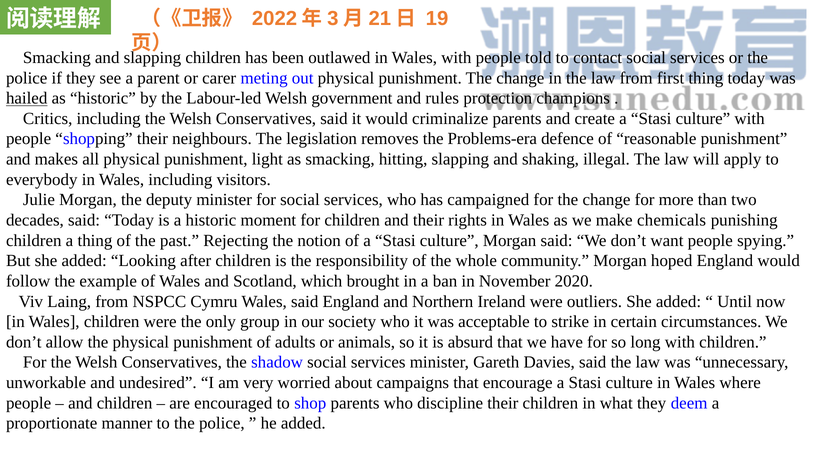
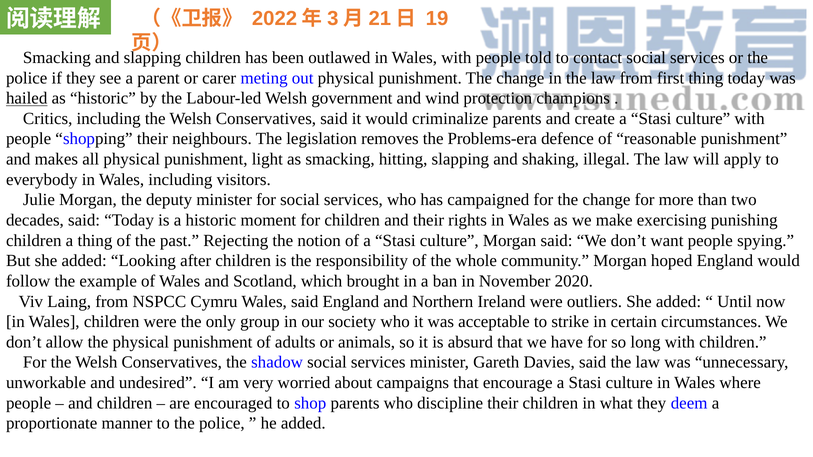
rules: rules -> wind
chemicals: chemicals -> exercising
